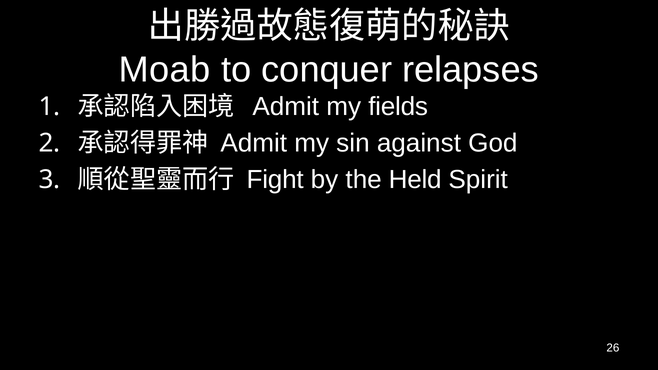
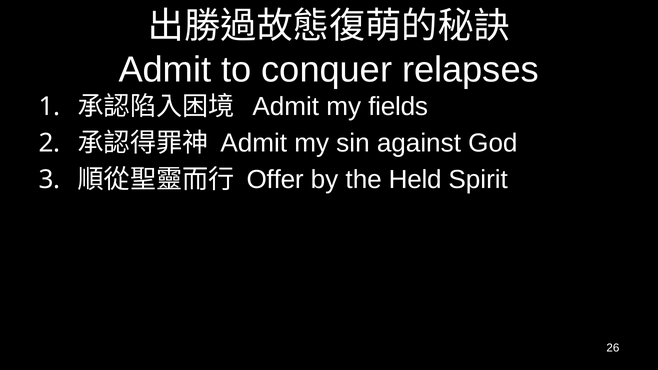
Moab at (165, 70): Moab -> Admit
Fight: Fight -> Offer
